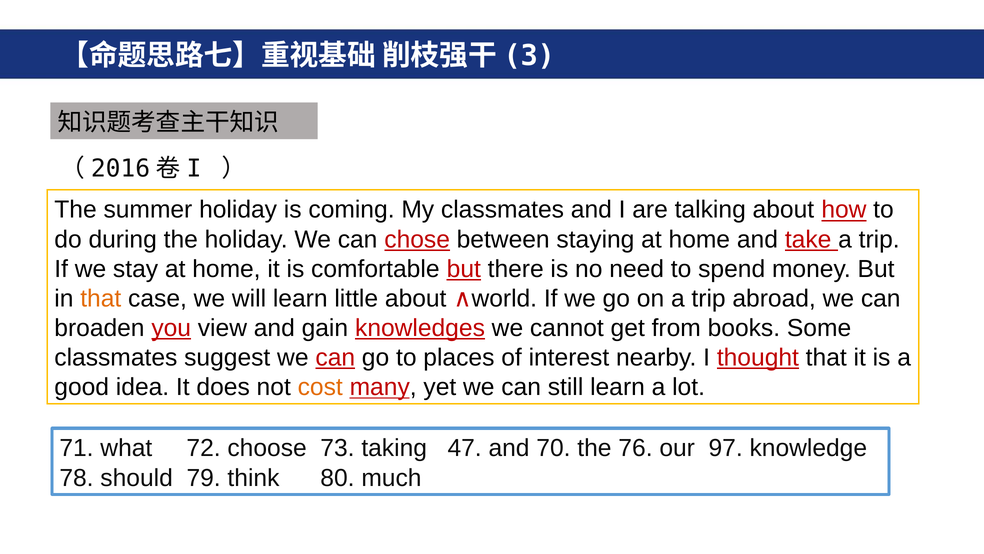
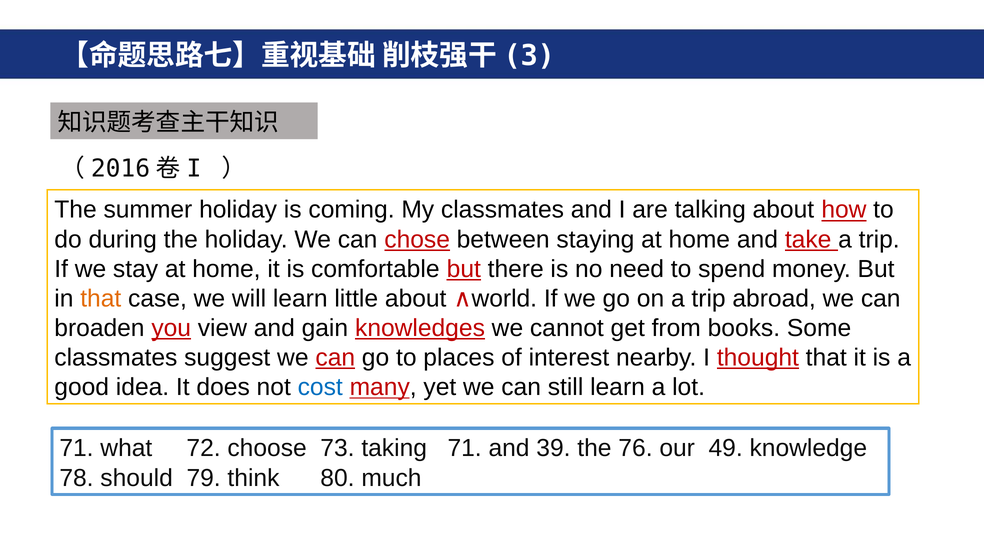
cost colour: orange -> blue
taking 47: 47 -> 71
70: 70 -> 39
97: 97 -> 49
